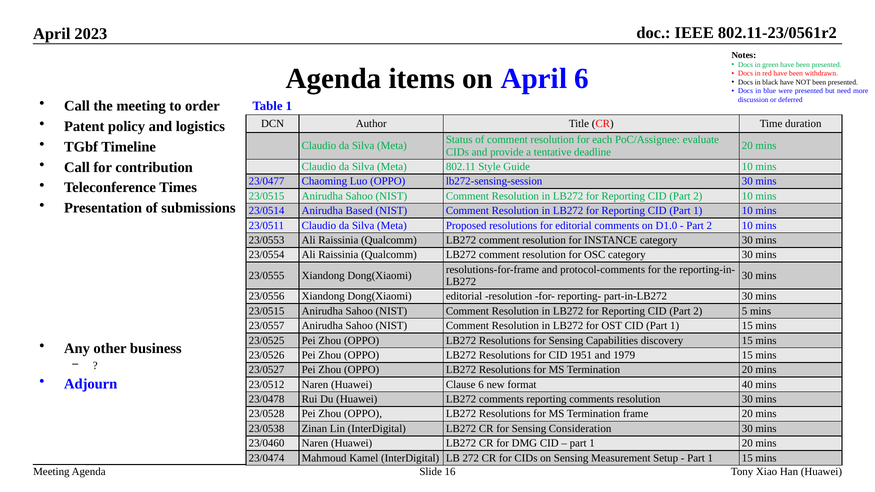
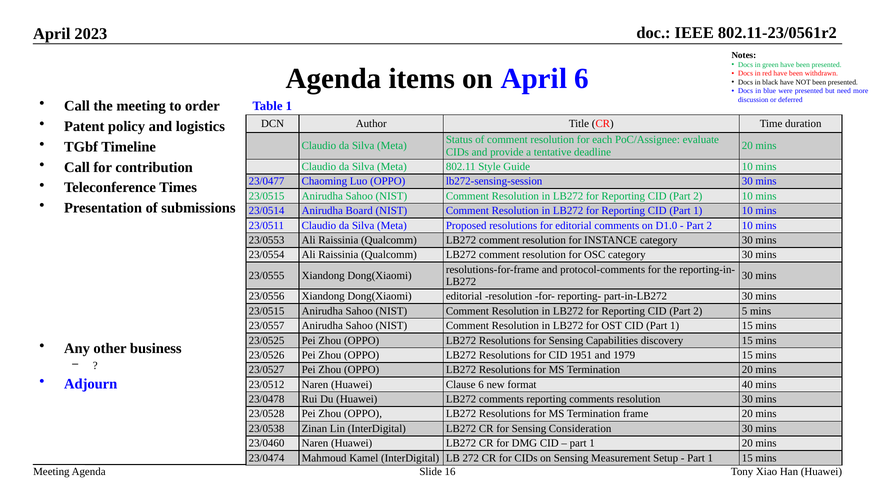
Based: Based -> Board
